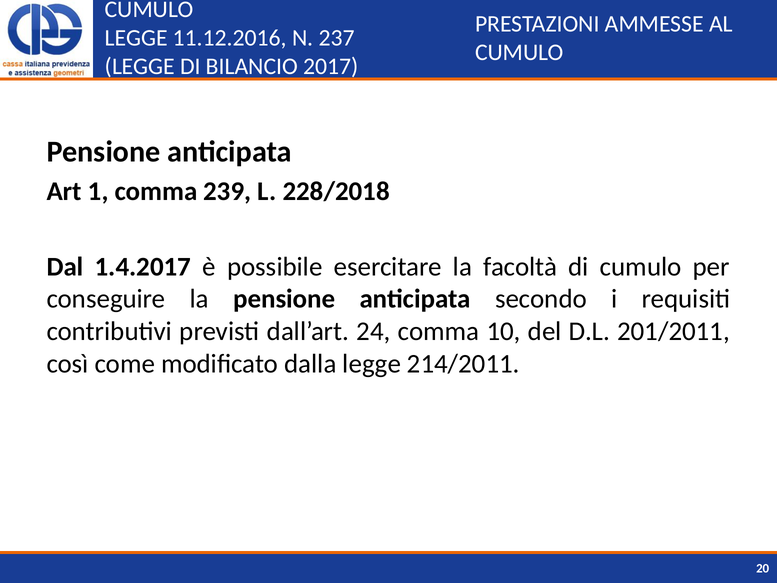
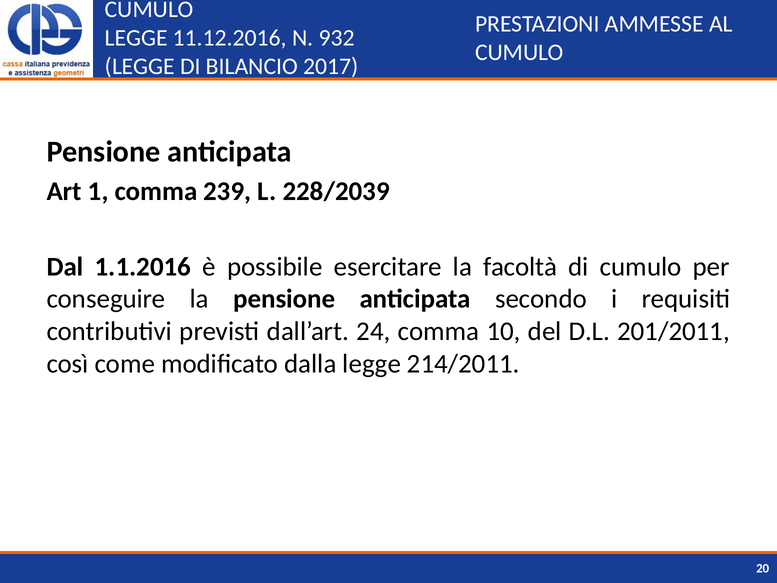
237: 237 -> 932
228/2018: 228/2018 -> 228/2039
1.4.2017: 1.4.2017 -> 1.1.2016
